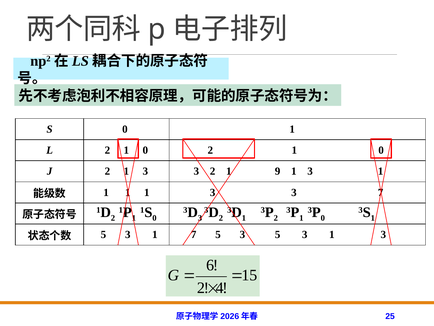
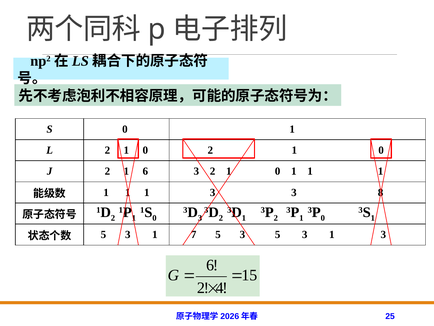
2 1 3: 3 -> 6
3 2 1 9: 9 -> 0
3 at (310, 171): 3 -> 1
3 7: 7 -> 8
